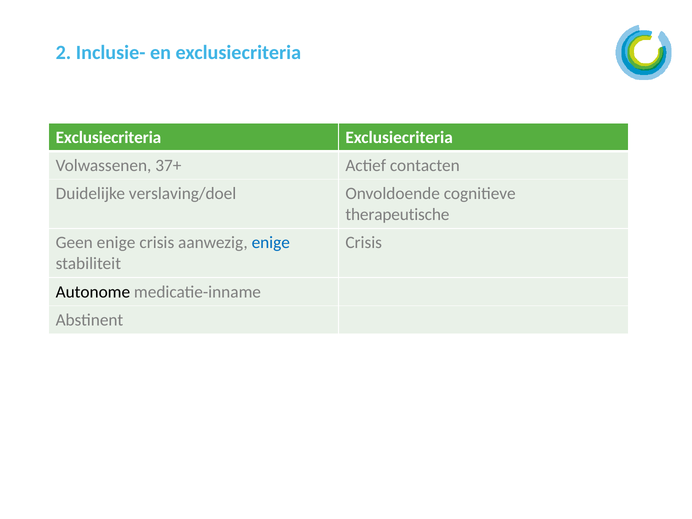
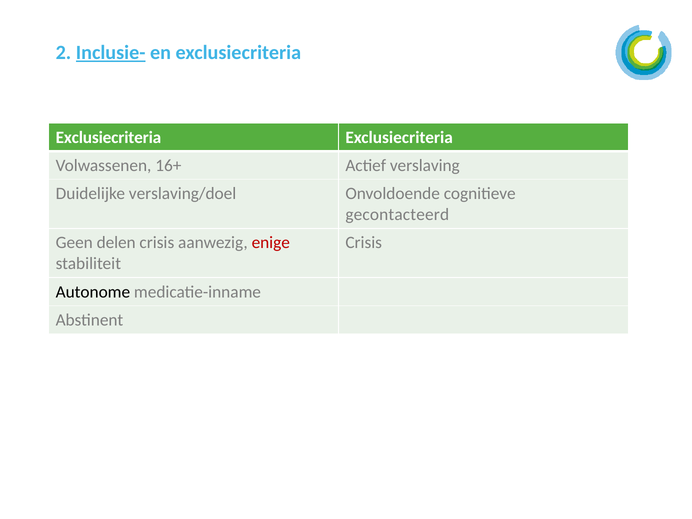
Inclusie- underline: none -> present
37+: 37+ -> 16+
contacten: contacten -> verslaving
therapeutische: therapeutische -> gecontacteerd
Geen enige: enige -> delen
enige at (271, 243) colour: blue -> red
